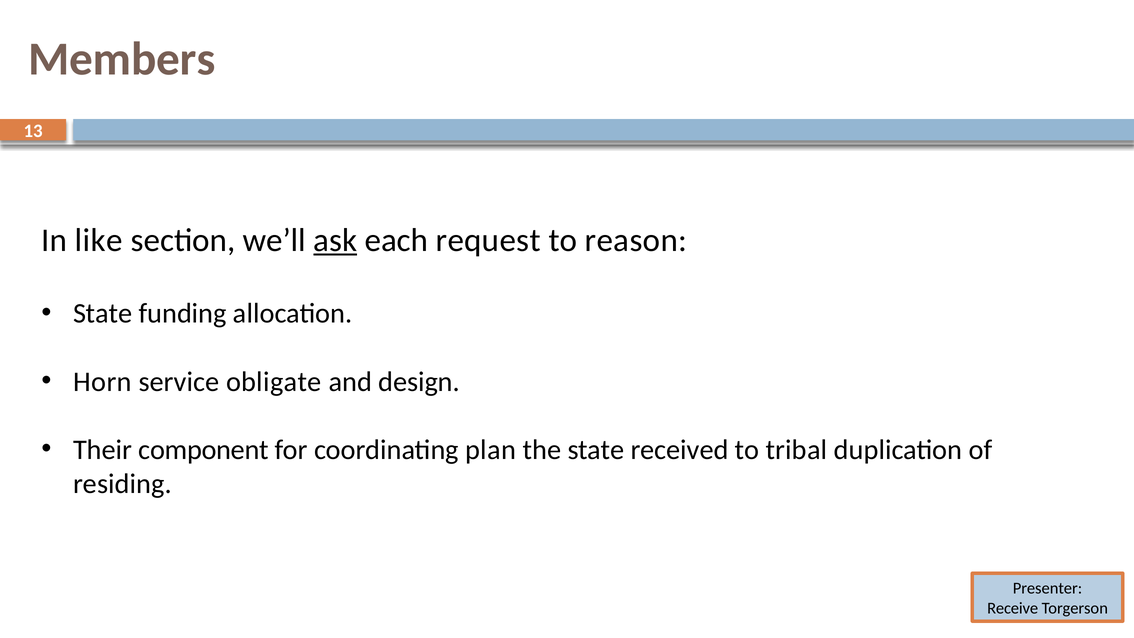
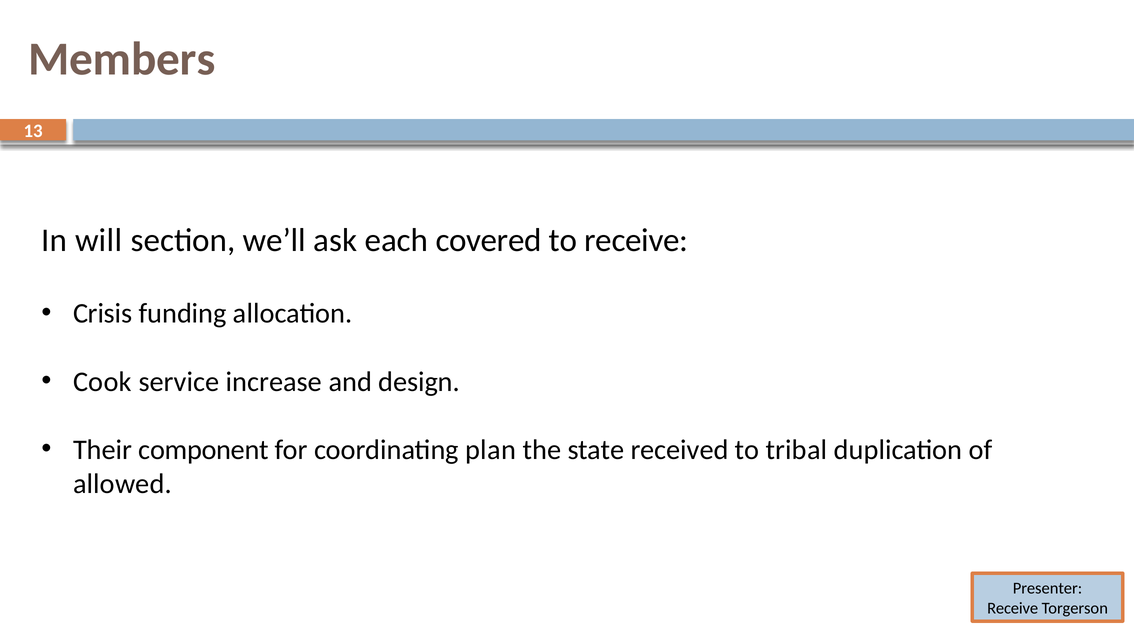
like: like -> will
ask underline: present -> none
request: request -> covered
to reason: reason -> receive
State at (103, 314): State -> Crisis
Horn: Horn -> Cook
obligate: obligate -> increase
residing: residing -> allowed
